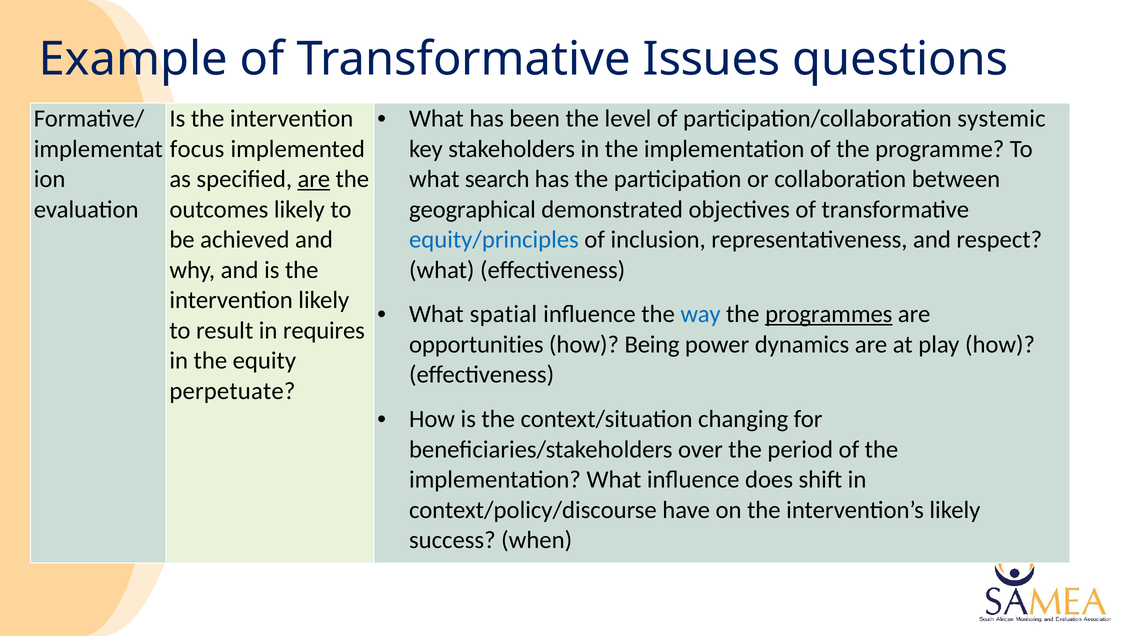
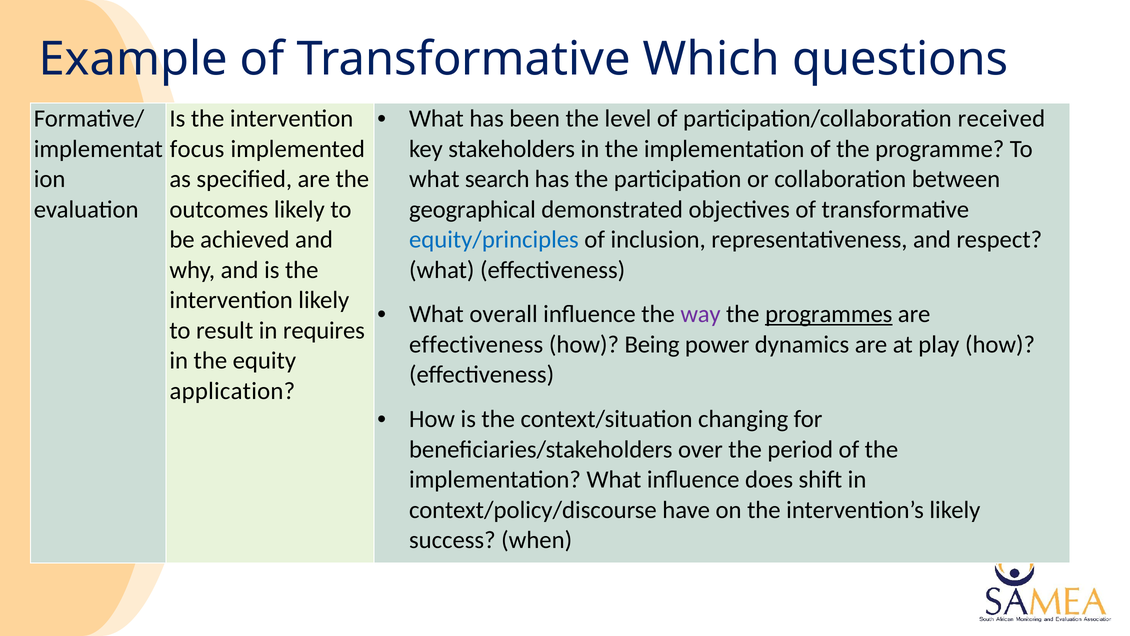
Issues: Issues -> Which
systemic: systemic -> received
are at (314, 179) underline: present -> none
spatial: spatial -> overall
way colour: blue -> purple
opportunities at (476, 344): opportunities -> effectiveness
perpetuate: perpetuate -> application
